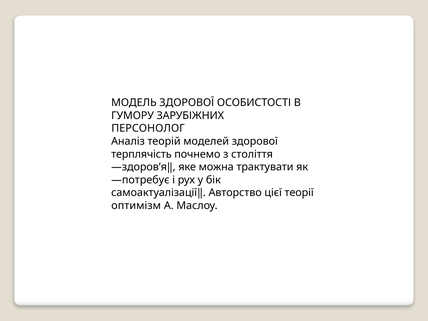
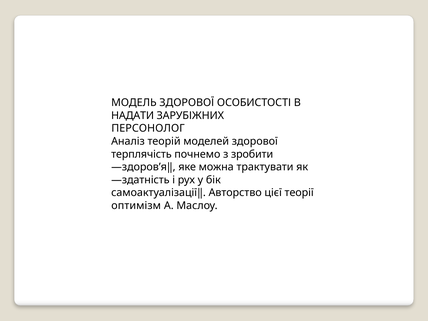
ГУМОРУ: ГУМОРУ -> НАДАТИ
століття: століття -> зробити
―потребує: ―потребує -> ―здатність
